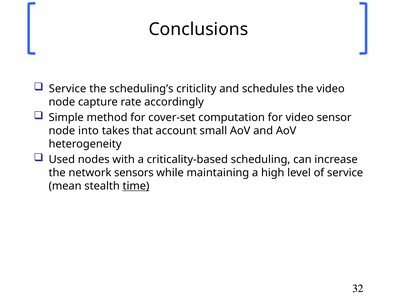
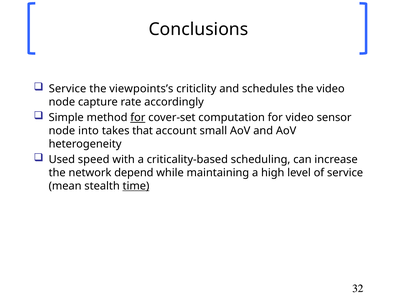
scheduling’s: scheduling’s -> viewpoints’s
for at (138, 117) underline: none -> present
nodes: nodes -> speed
sensors: sensors -> depend
